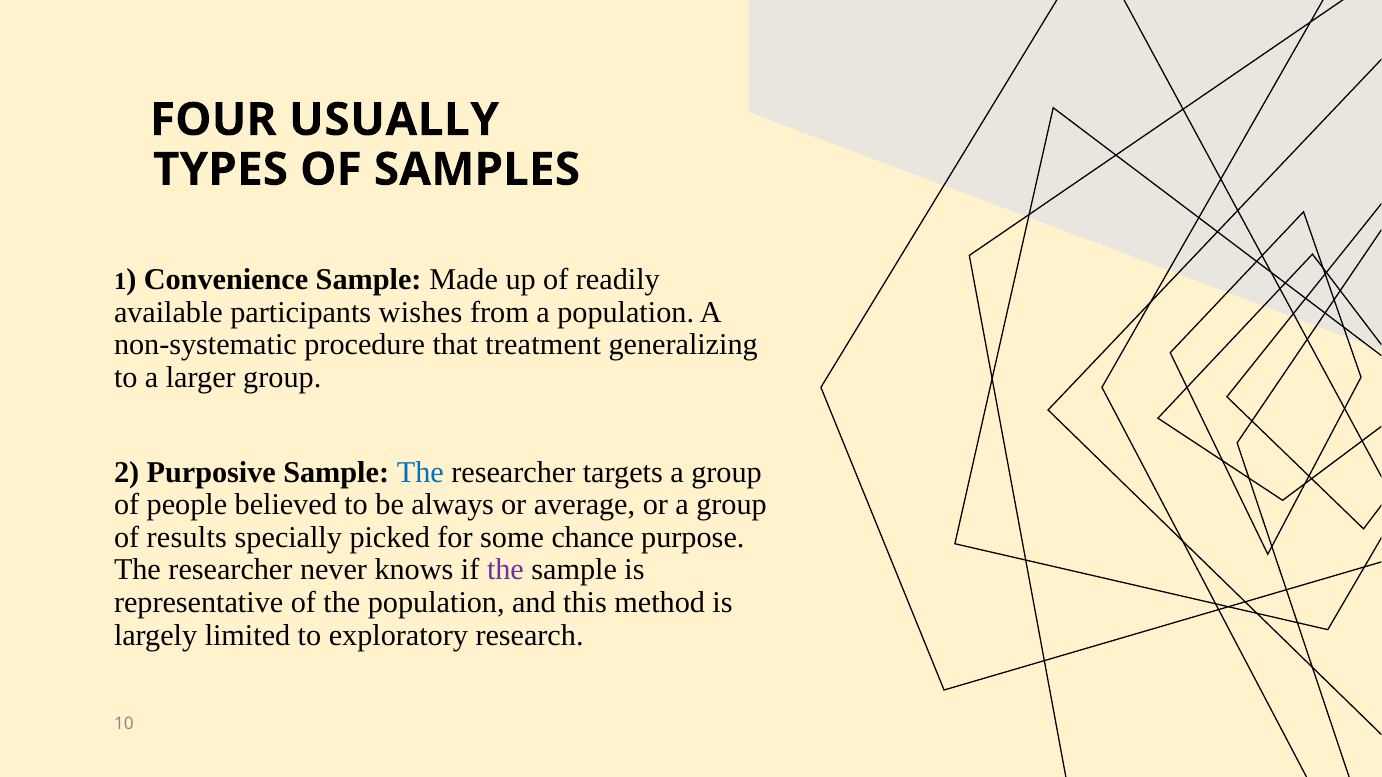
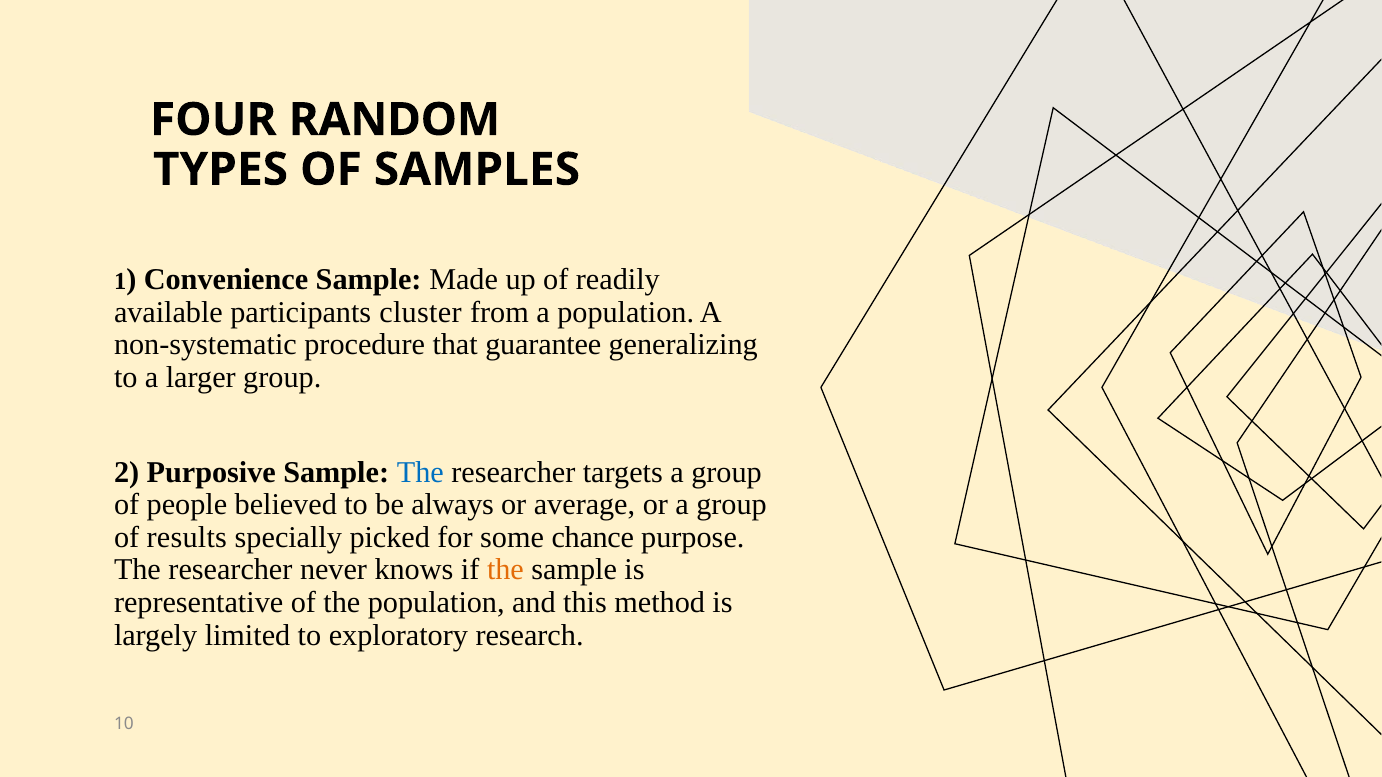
USUALLY: USUALLY -> RANDOM
wishes: wishes -> cluster
treatment: treatment -> guarantee
the at (505, 570) colour: purple -> orange
